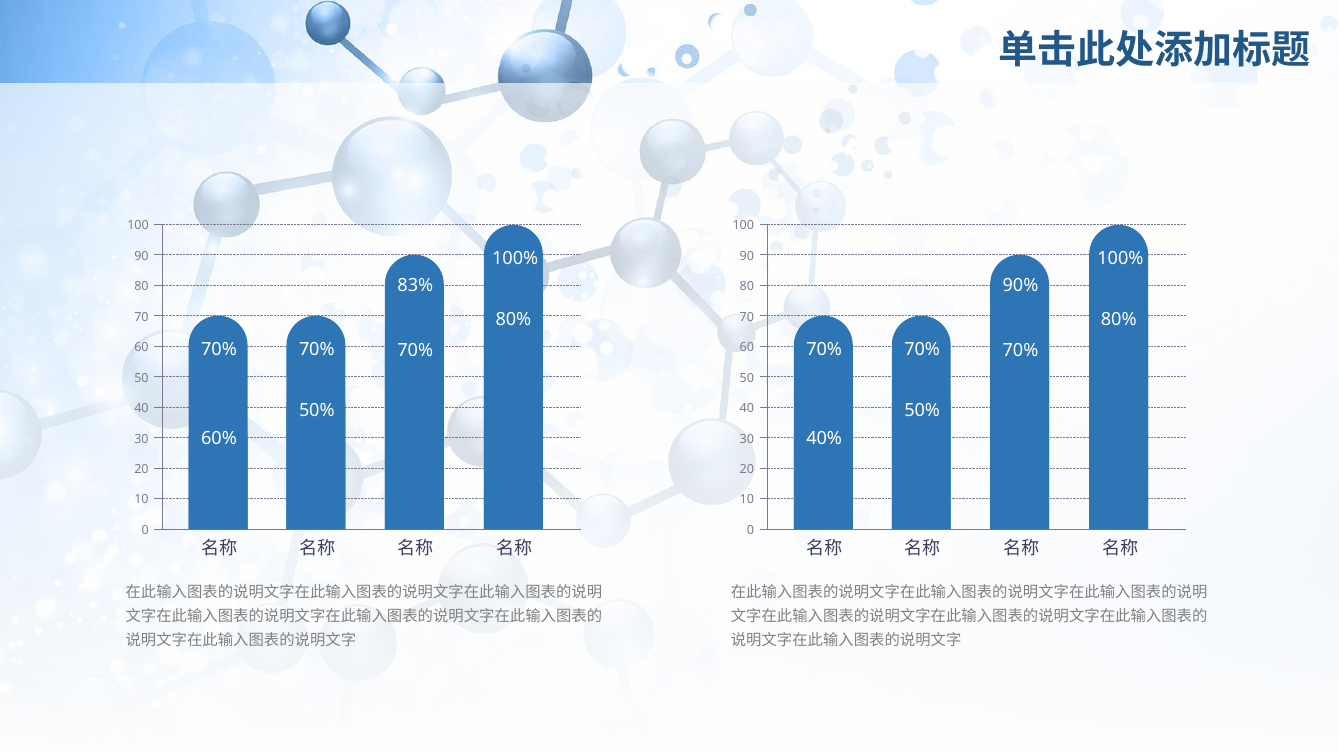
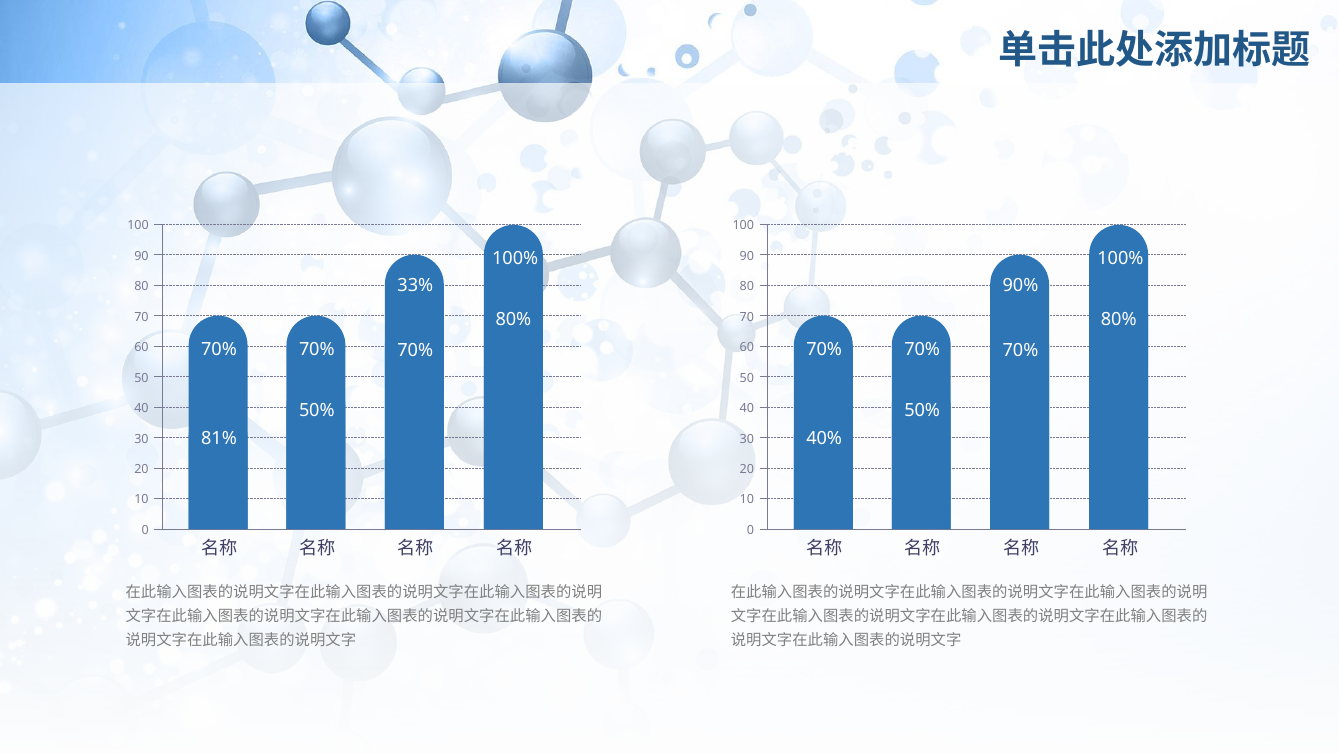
83%: 83% -> 33%
60%: 60% -> 81%
